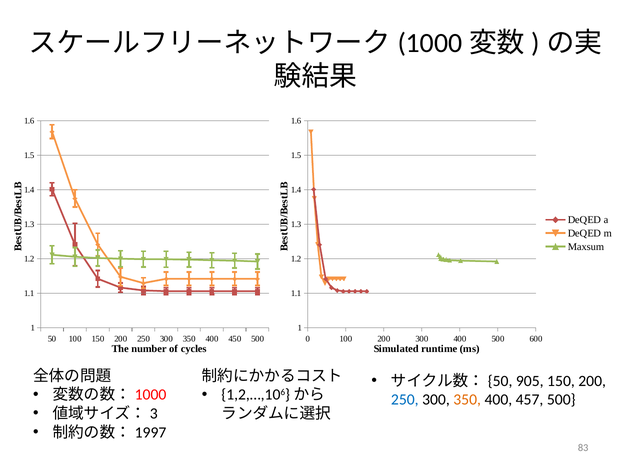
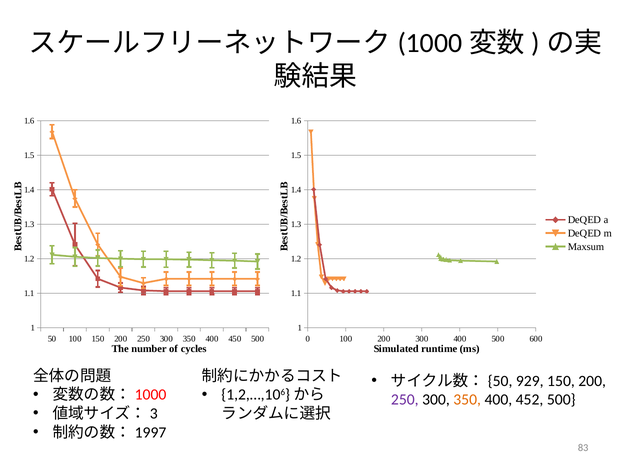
905: 905 -> 929
250 at (405, 400) colour: blue -> purple
457: 457 -> 452
